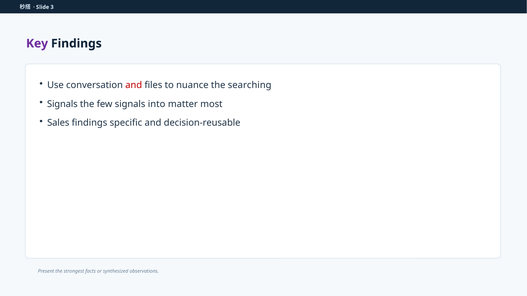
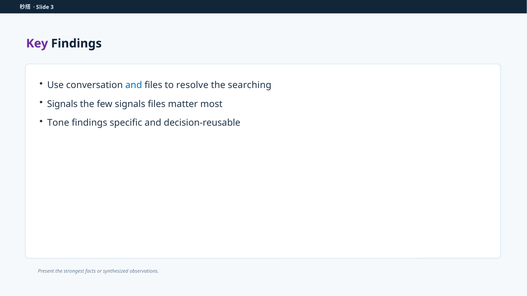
and at (134, 85) colour: red -> blue
nuance: nuance -> resolve
signals into: into -> files
Sales: Sales -> Tone
